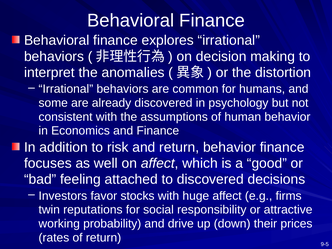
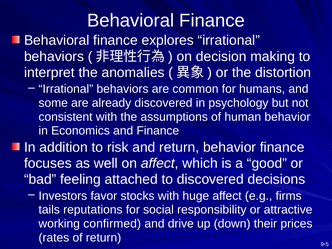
twin: twin -> tails
probability: probability -> confirmed
